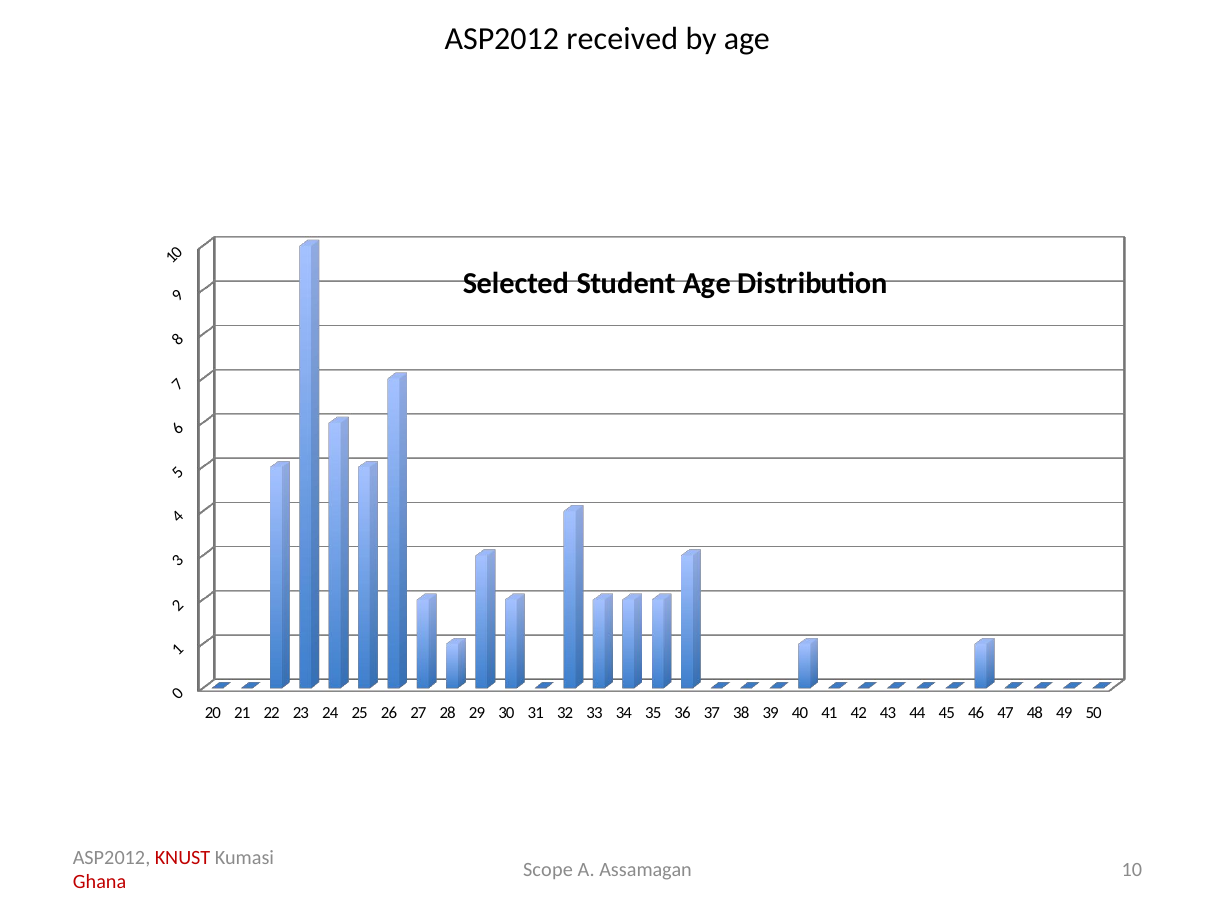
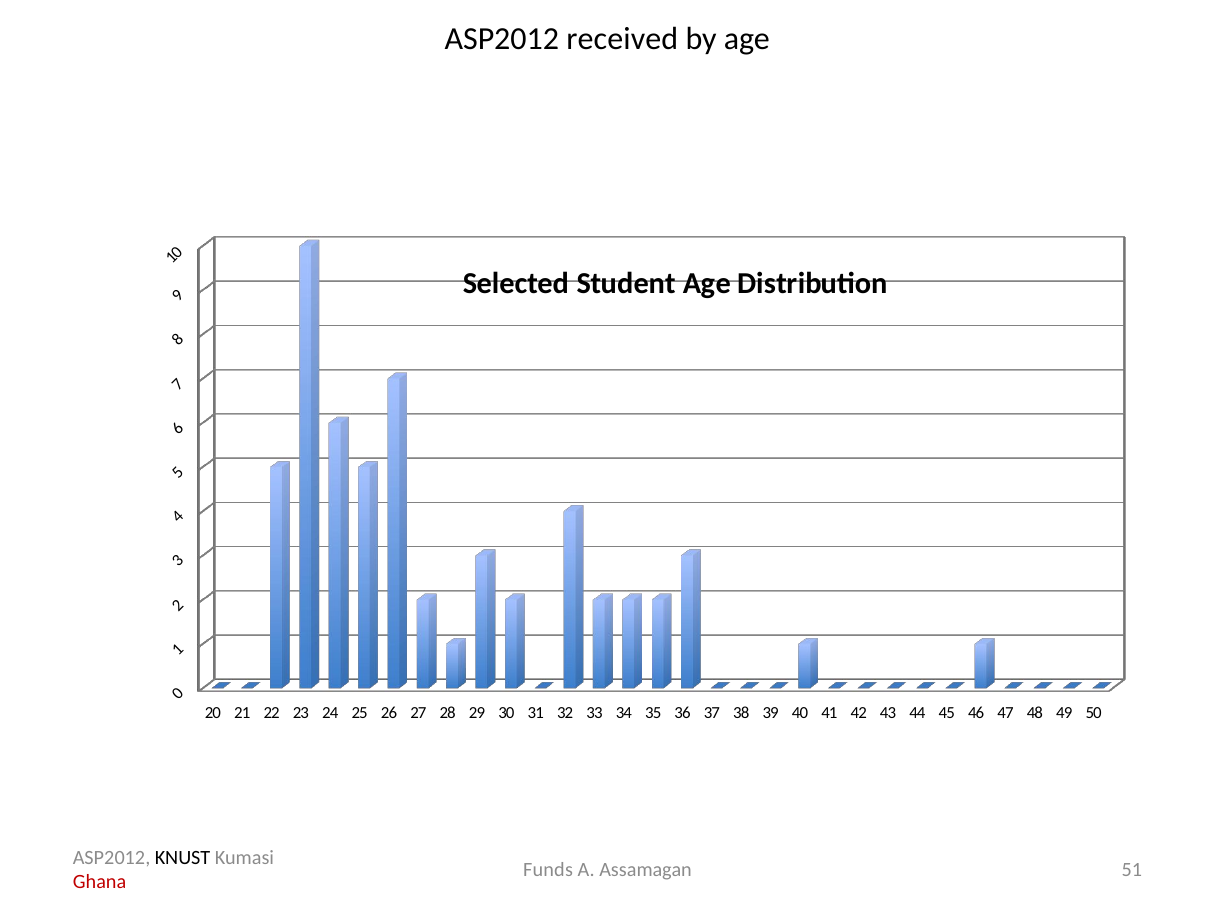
KNUST colour: red -> black
Scope: Scope -> Funds
10: 10 -> 51
